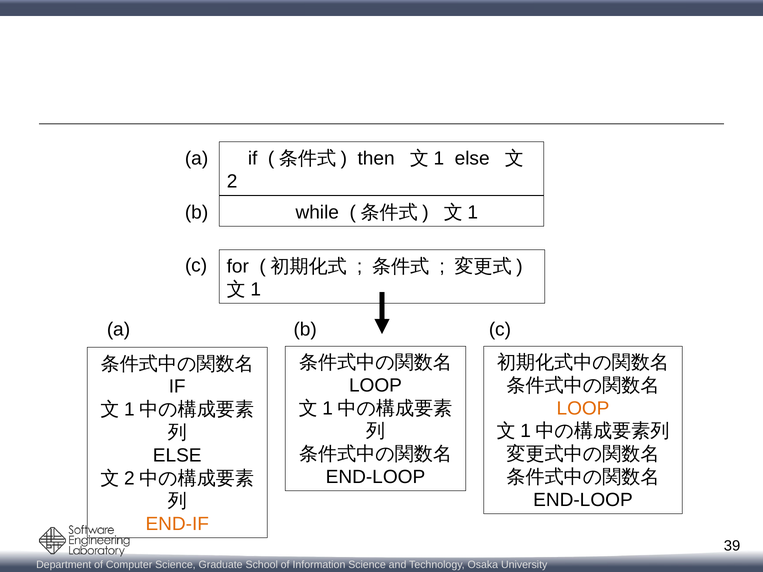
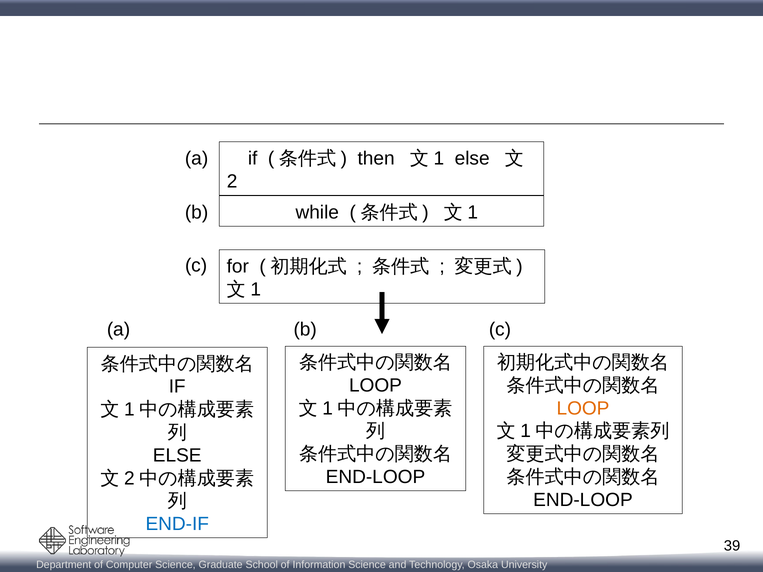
END-IF colour: orange -> blue
